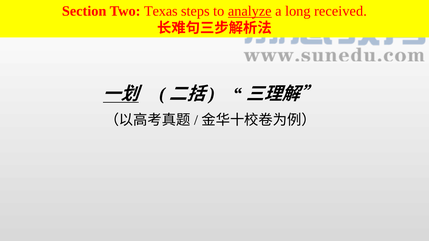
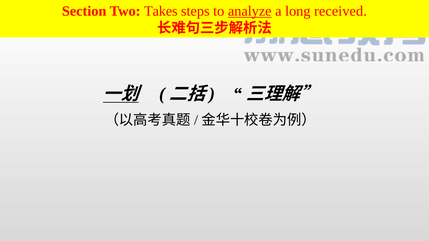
Texas: Texas -> Takes
